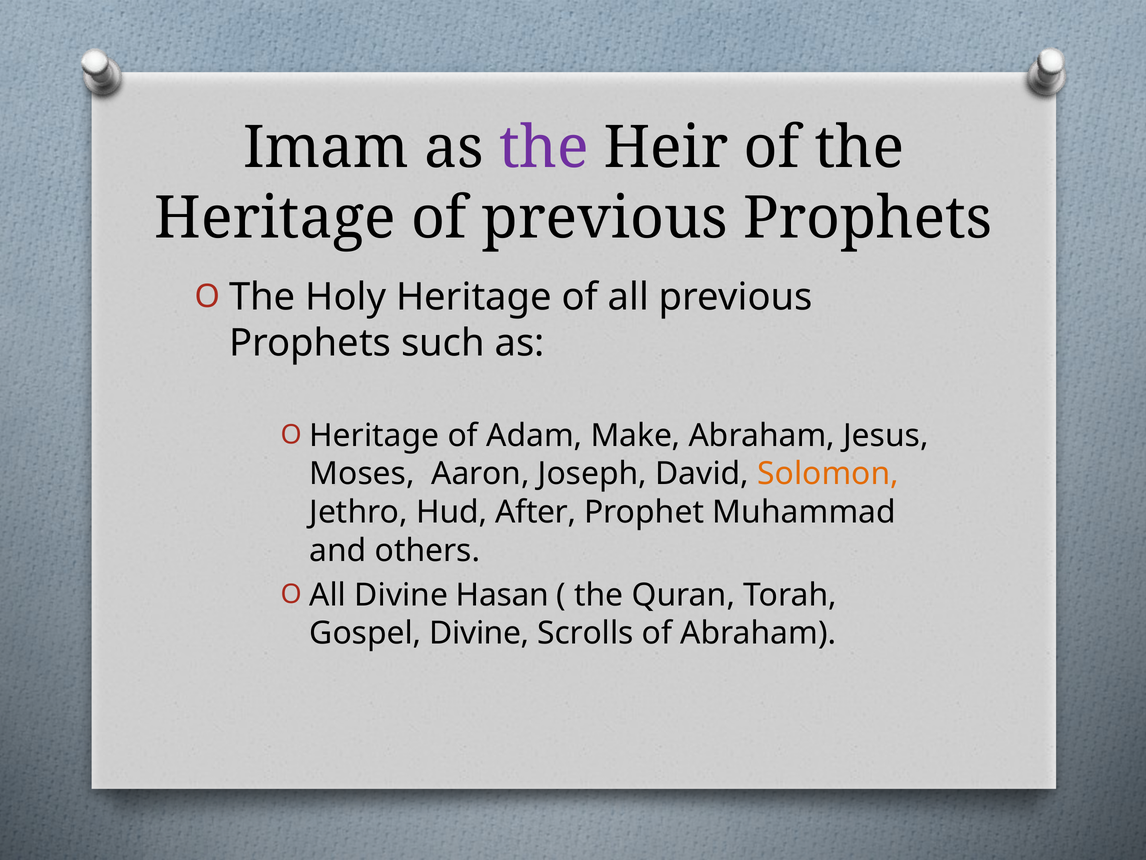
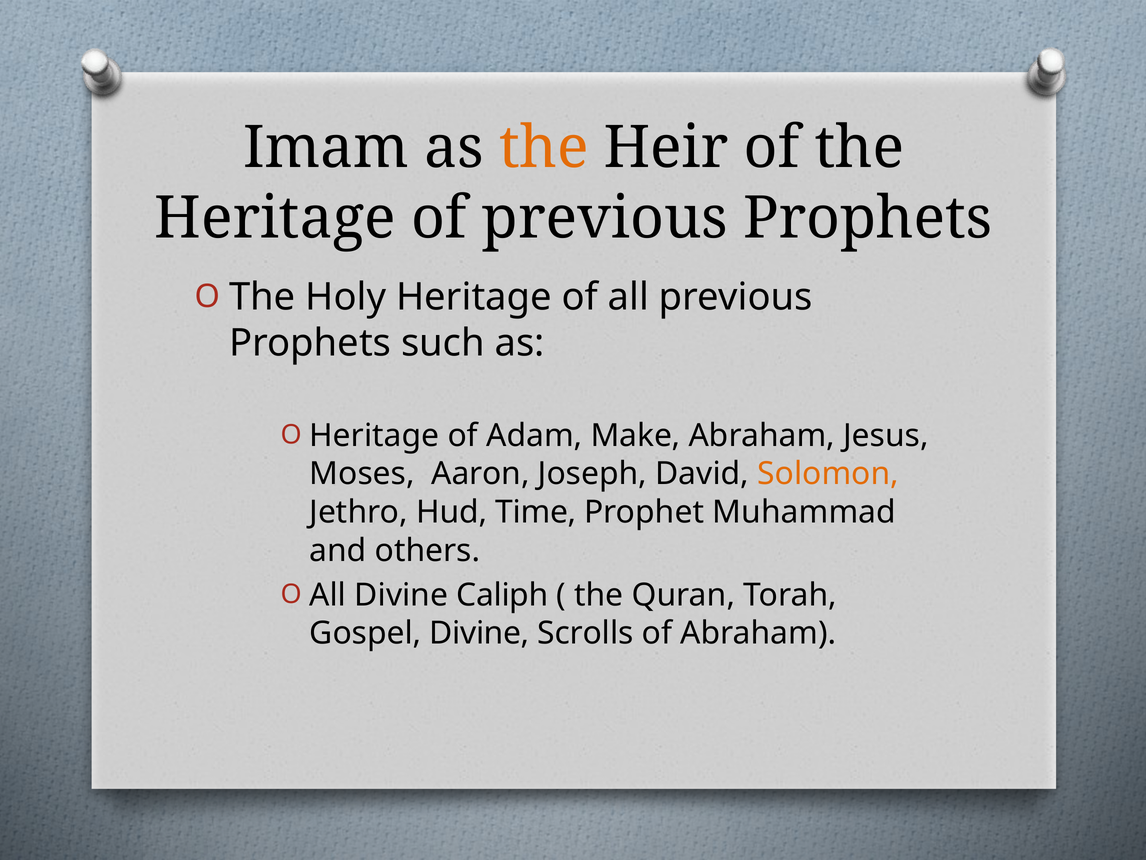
the at (544, 148) colour: purple -> orange
After: After -> Time
Hasan: Hasan -> Caliph
